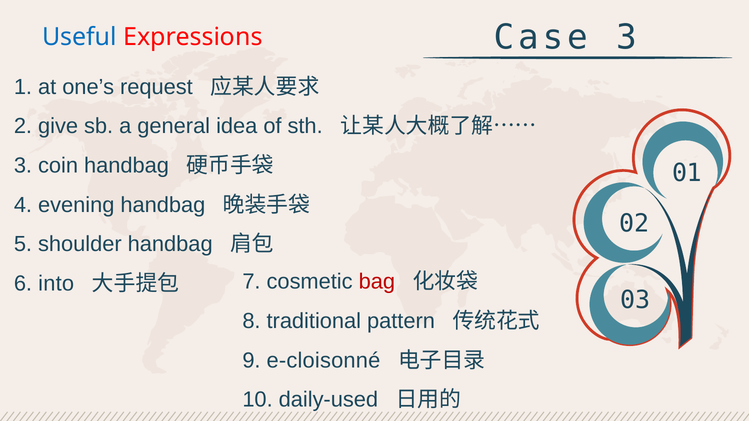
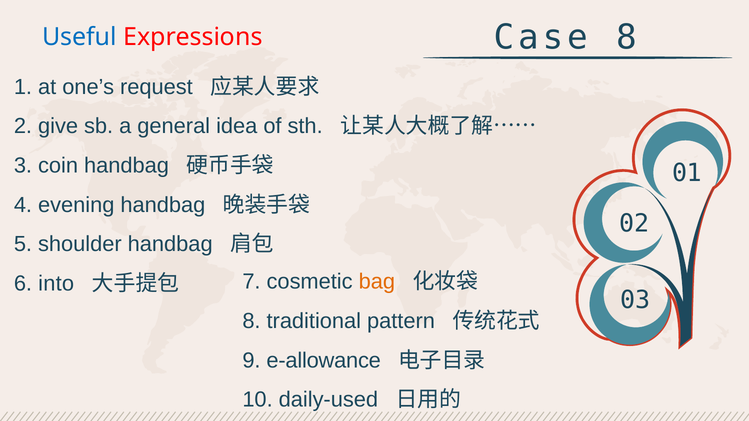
Case 3: 3 -> 8
bag colour: red -> orange
e-cloisonné: e-cloisonné -> e-allowance
